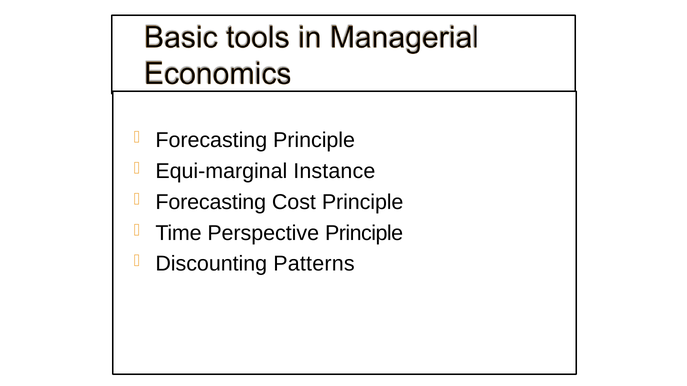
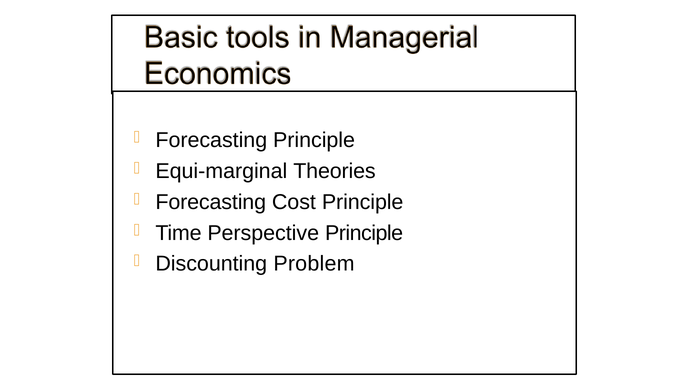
Instance: Instance -> Theories
Patterns: Patterns -> Problem
